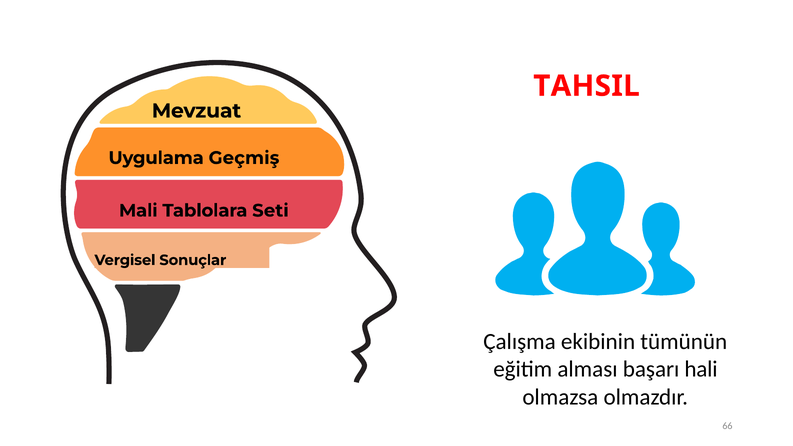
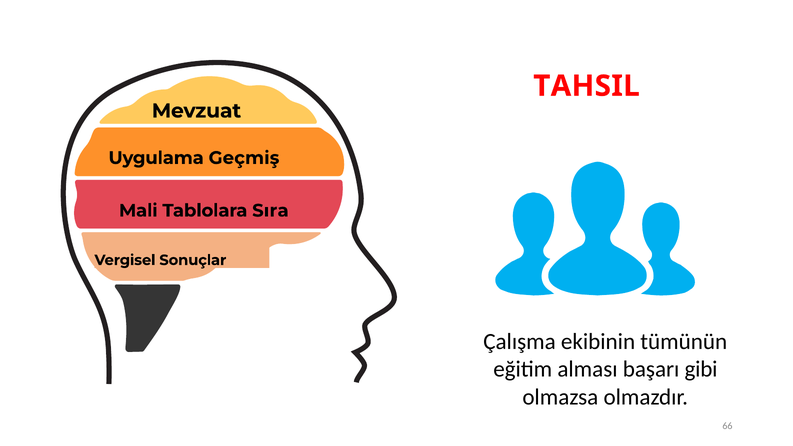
Seti: Seti -> Sıra
hali: hali -> gibi
